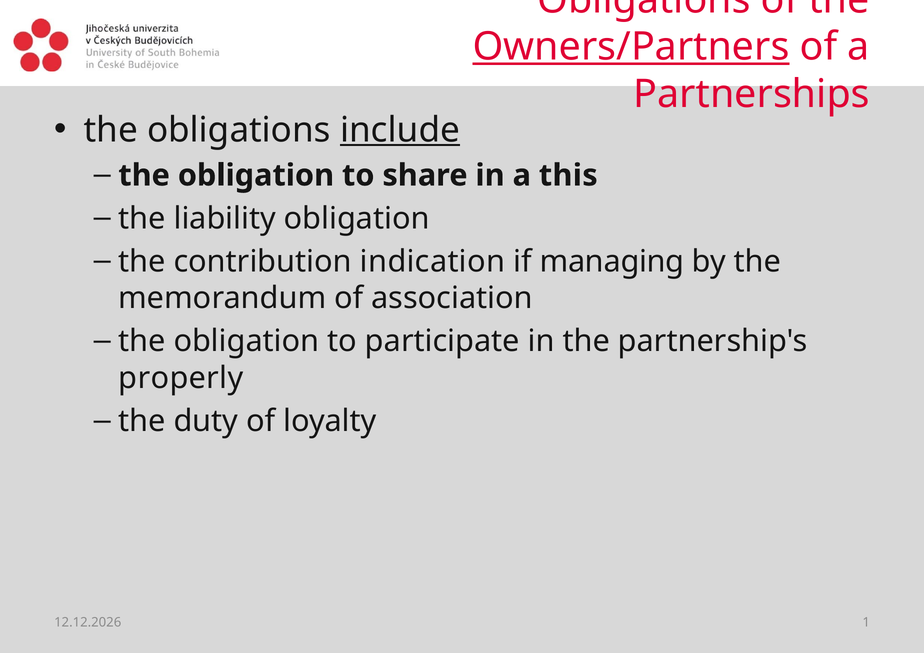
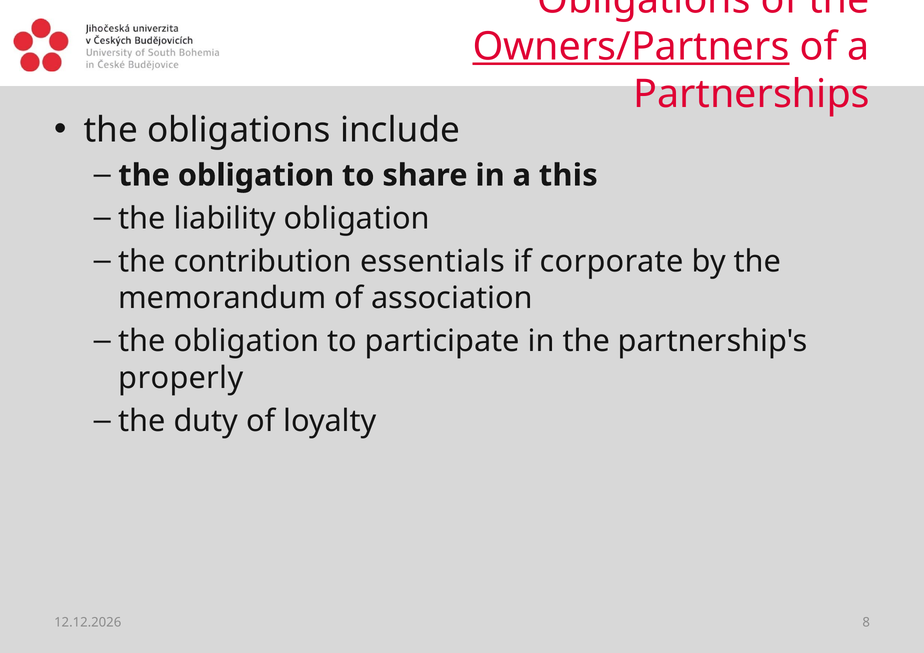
include underline: present -> none
indication: indication -> essentials
managing: managing -> corporate
1: 1 -> 8
